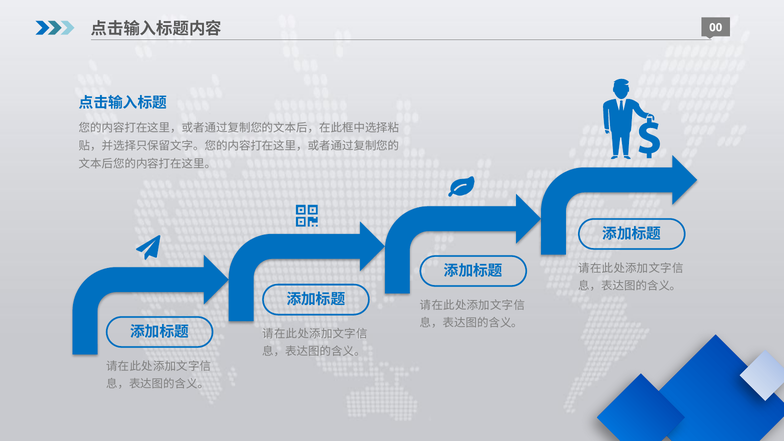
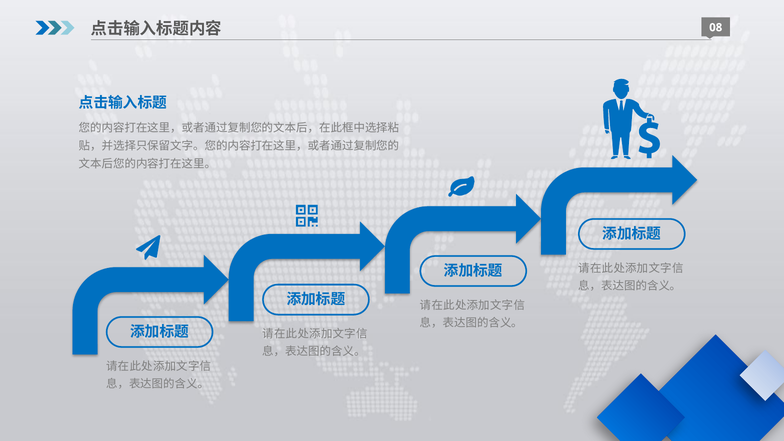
00: 00 -> 08
